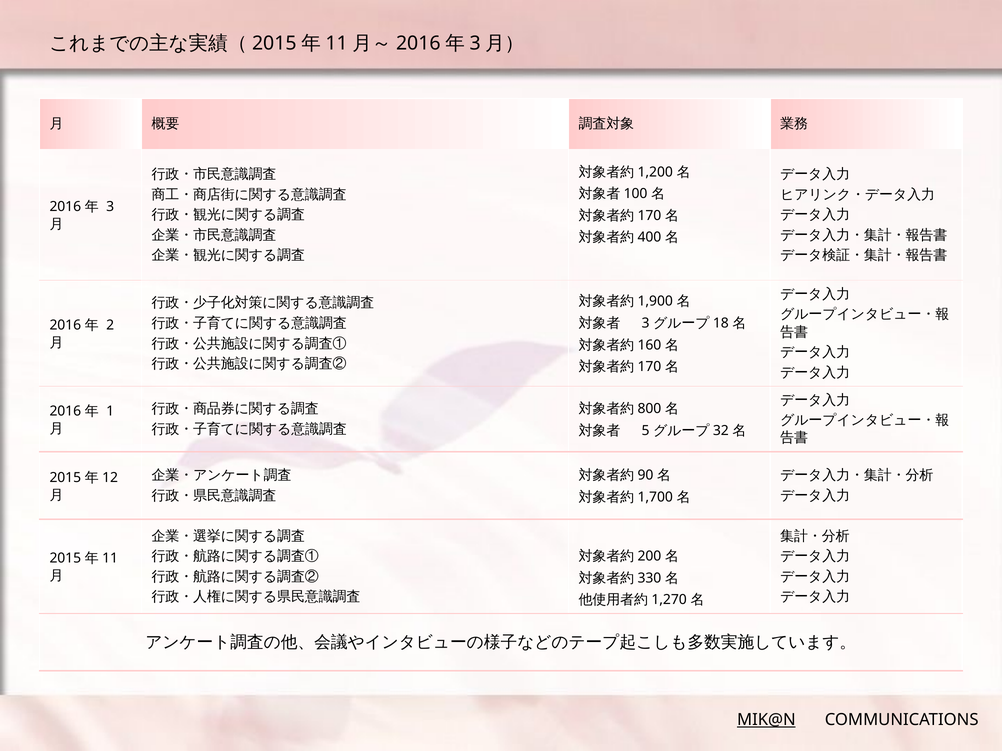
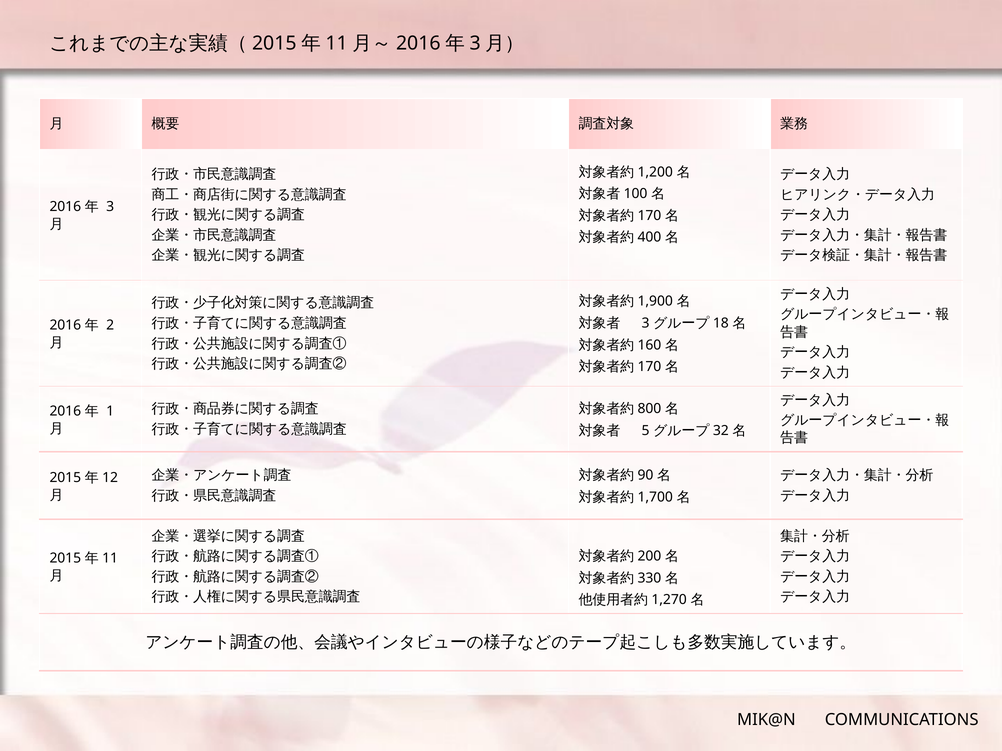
MIK@N underline: present -> none
